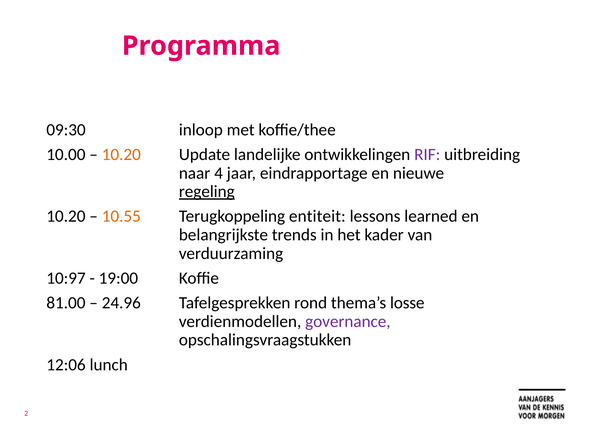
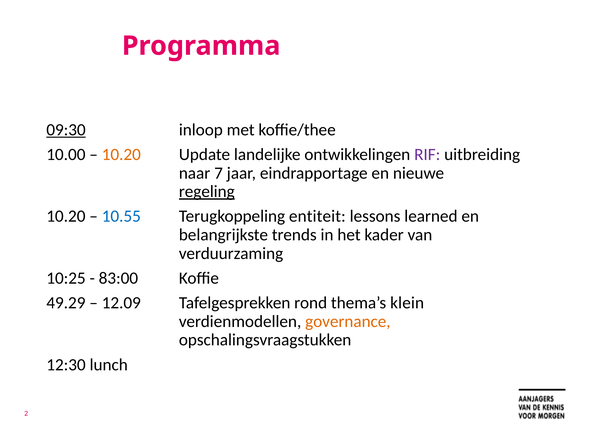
09:30 underline: none -> present
4: 4 -> 7
10.55 colour: orange -> blue
10:97: 10:97 -> 10:25
19:00: 19:00 -> 83:00
81.00: 81.00 -> 49.29
24.96: 24.96 -> 12.09
losse: losse -> klein
governance colour: purple -> orange
12:06: 12:06 -> 12:30
